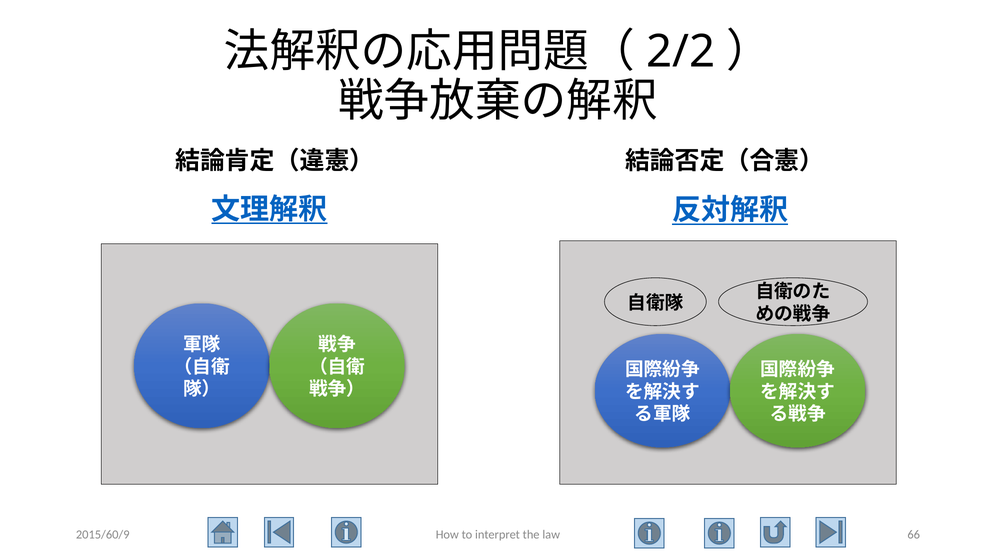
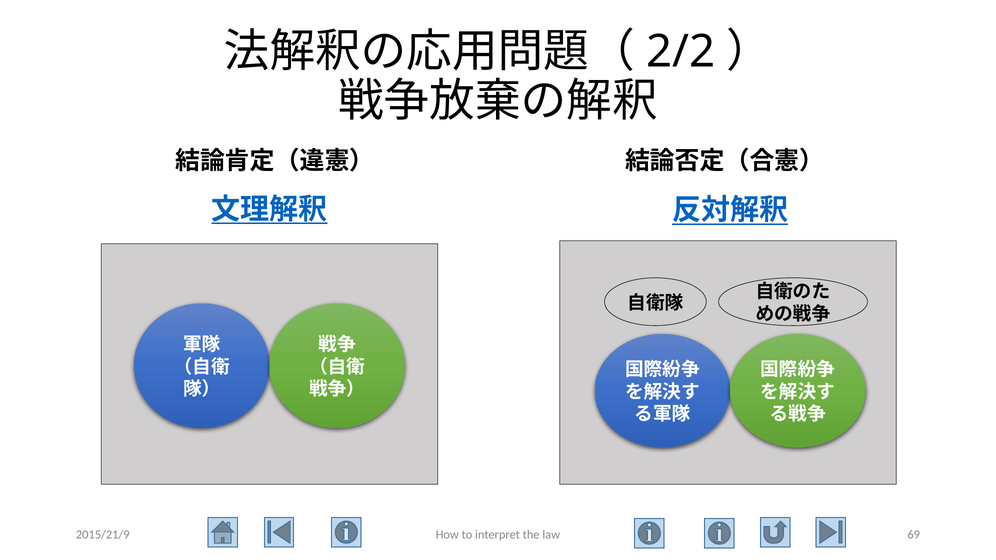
2015/60/9: 2015/60/9 -> 2015/21/9
66: 66 -> 69
